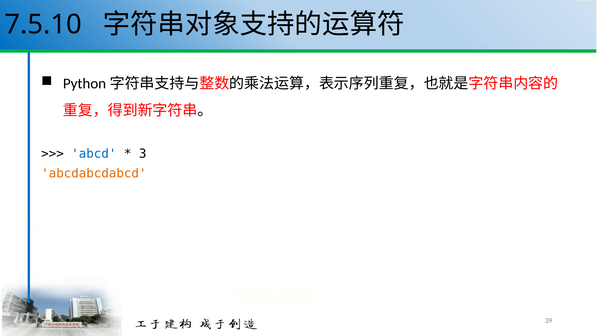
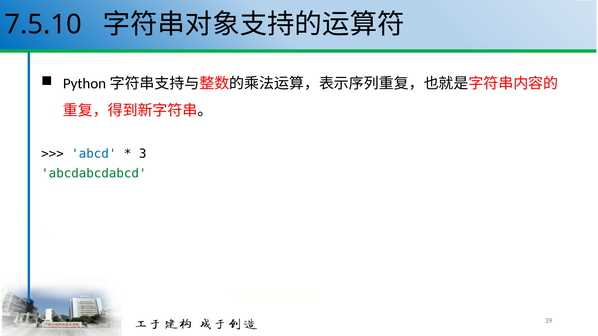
abcdabcdabcd colour: orange -> green
